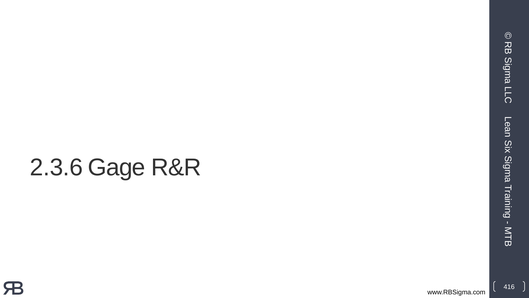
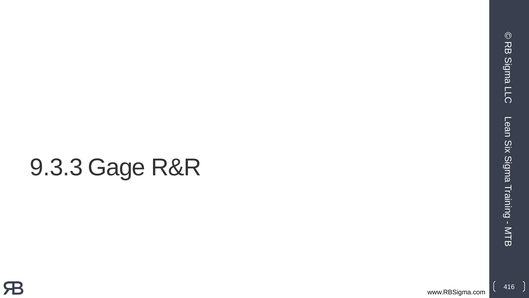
2.3.6: 2.3.6 -> 9.3.3
